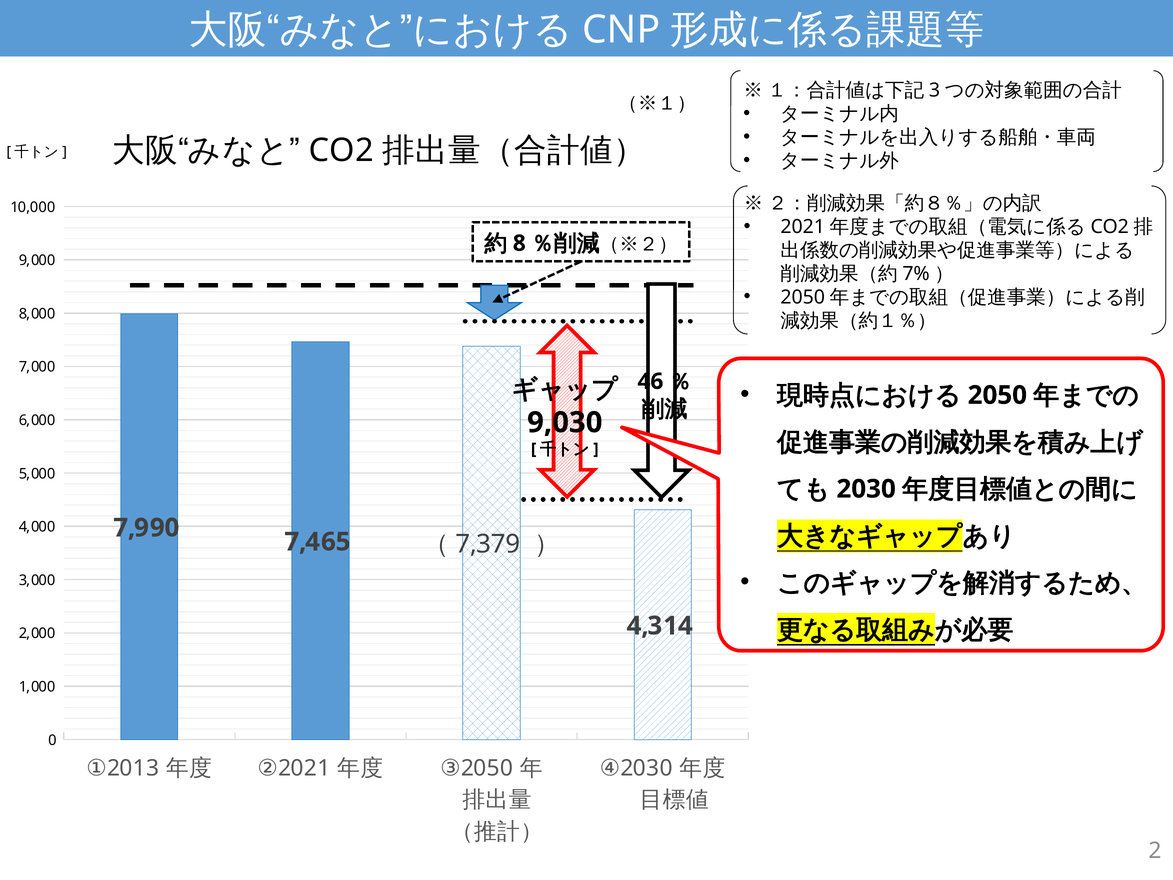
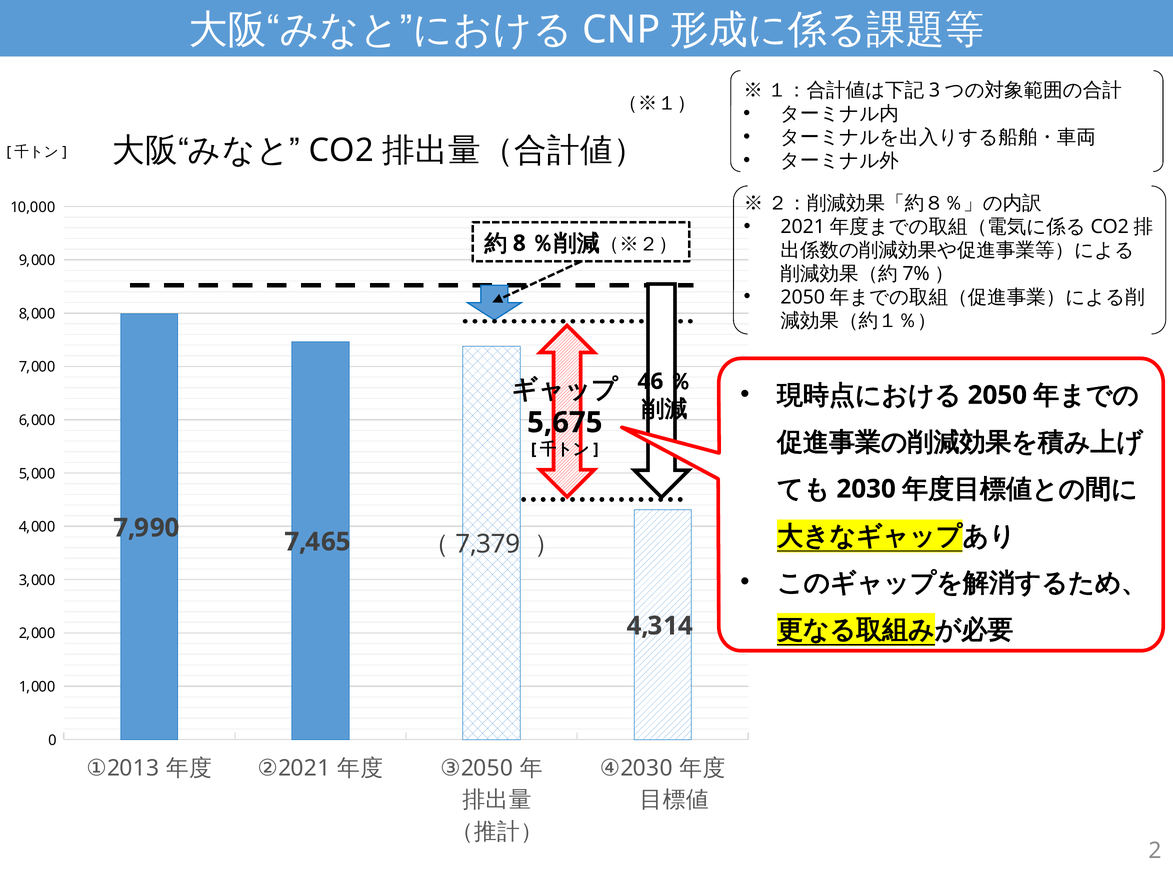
9,030: 9,030 -> 5,675
